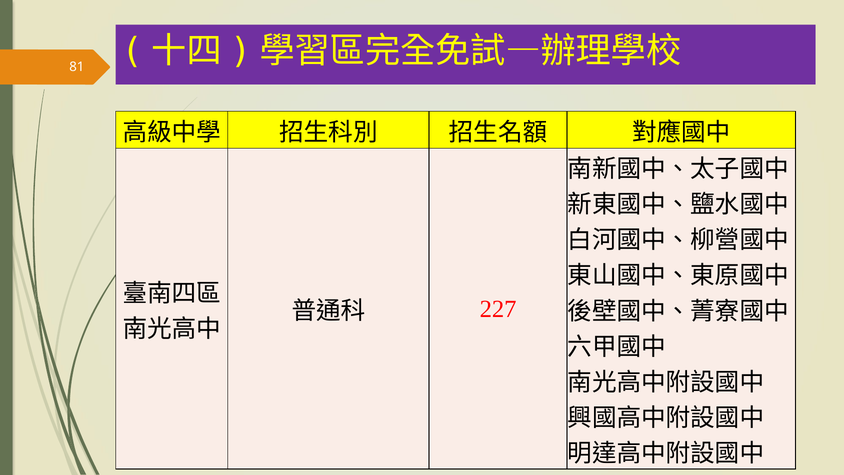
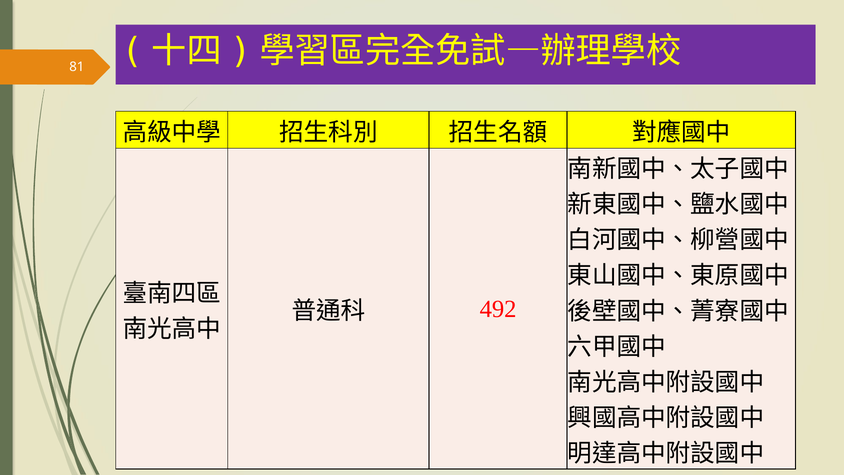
227: 227 -> 492
